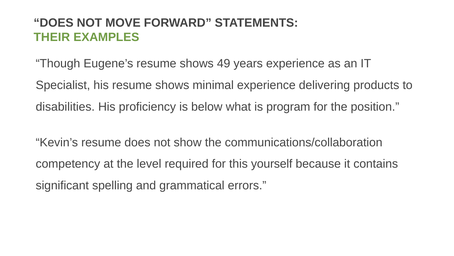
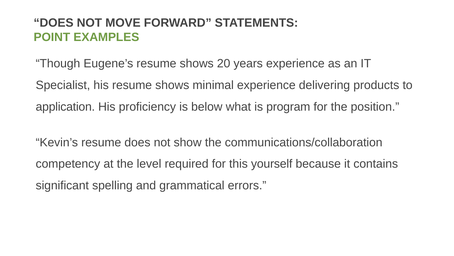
THEIR: THEIR -> POINT
49: 49 -> 20
disabilities: disabilities -> application
